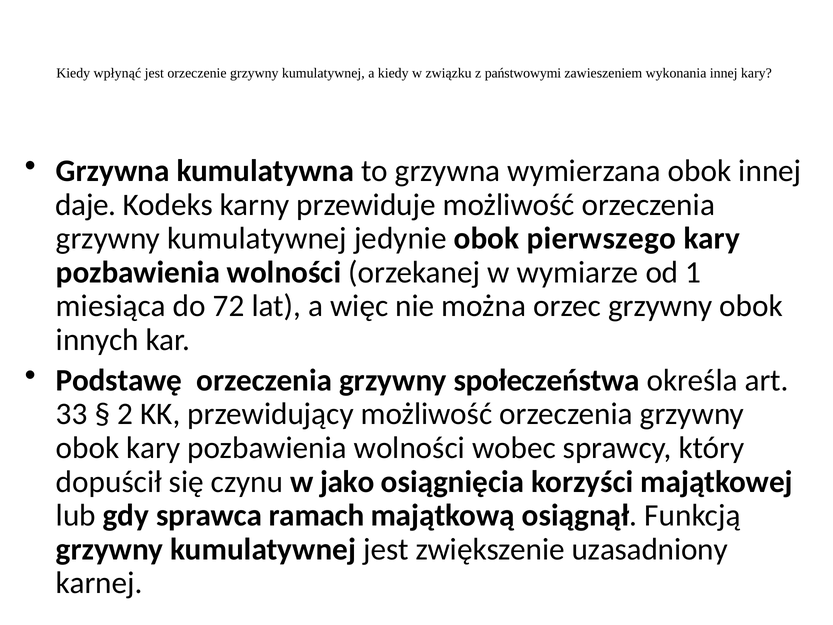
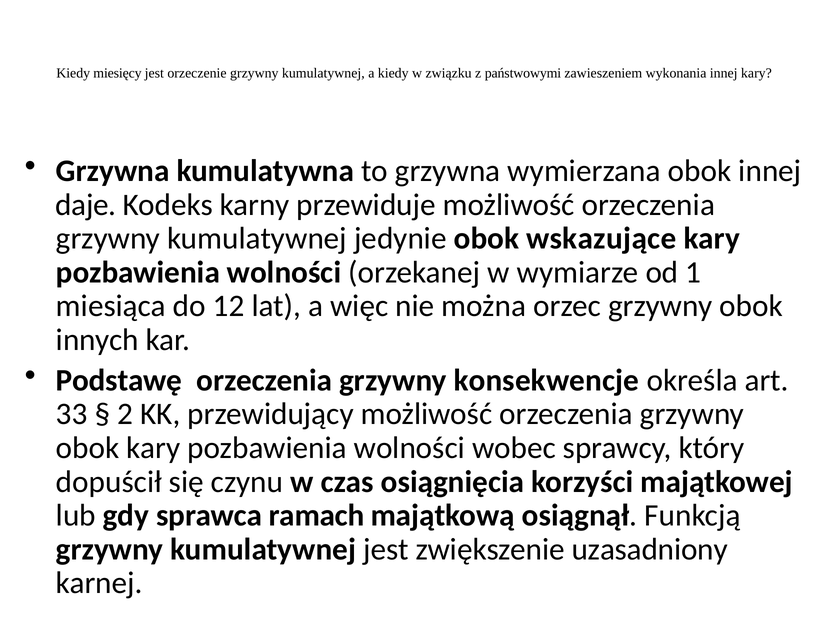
wpłynąć: wpłynąć -> miesięcy
pierwszego: pierwszego -> wskazujące
72: 72 -> 12
społeczeństwa: społeczeństwa -> konsekwencje
jako: jako -> czas
